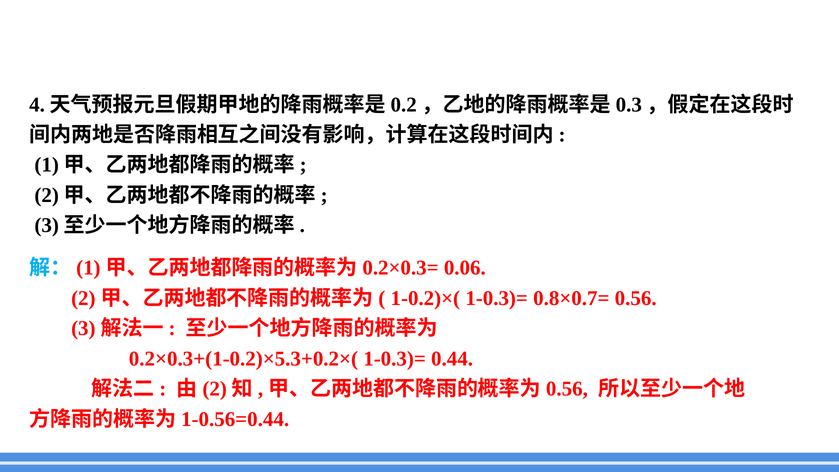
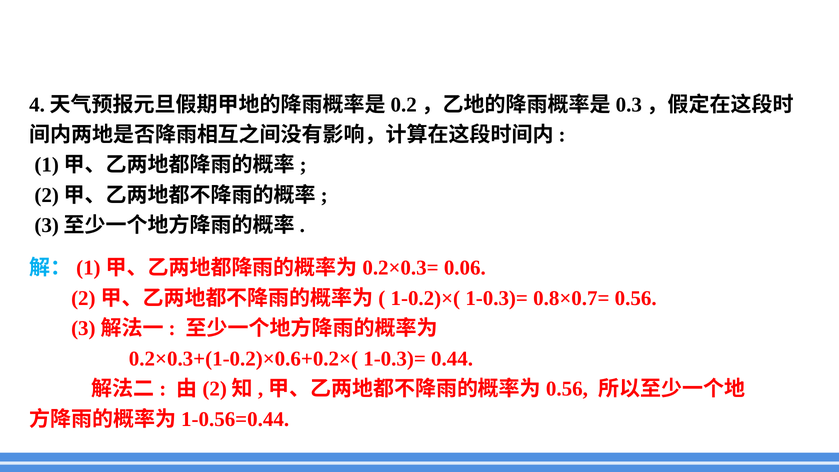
0.2×0.3+(1-0.2)×5.3+0.2×(: 0.2×0.3+(1-0.2)×5.3+0.2×( -> 0.2×0.3+(1-0.2)×0.6+0.2×(
